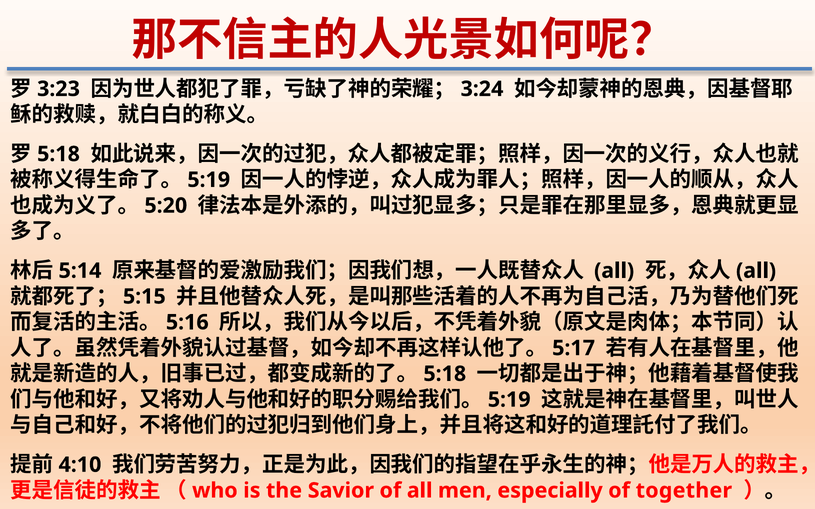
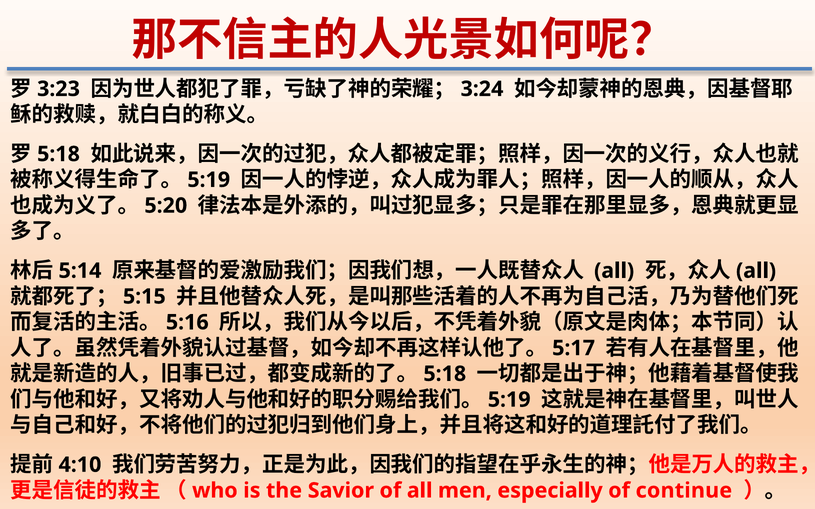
together: together -> continue
